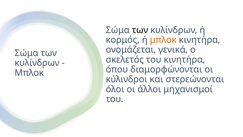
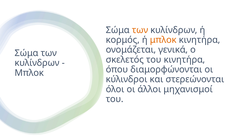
των at (140, 30) colour: black -> orange
